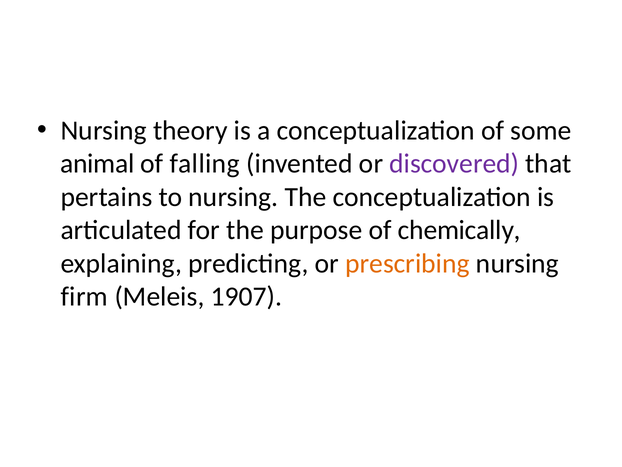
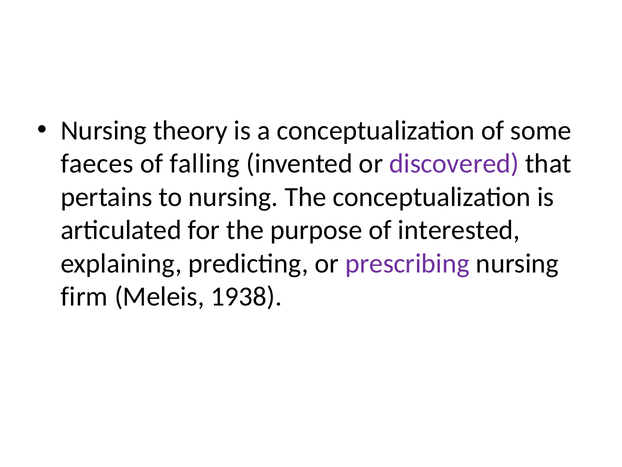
animal: animal -> faeces
chemically: chemically -> interested
prescribing colour: orange -> purple
1907: 1907 -> 1938
